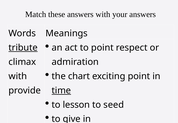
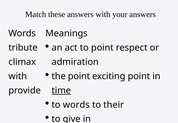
tribute underline: present -> none
the chart: chart -> point
to lesson: lesson -> words
seed: seed -> their
